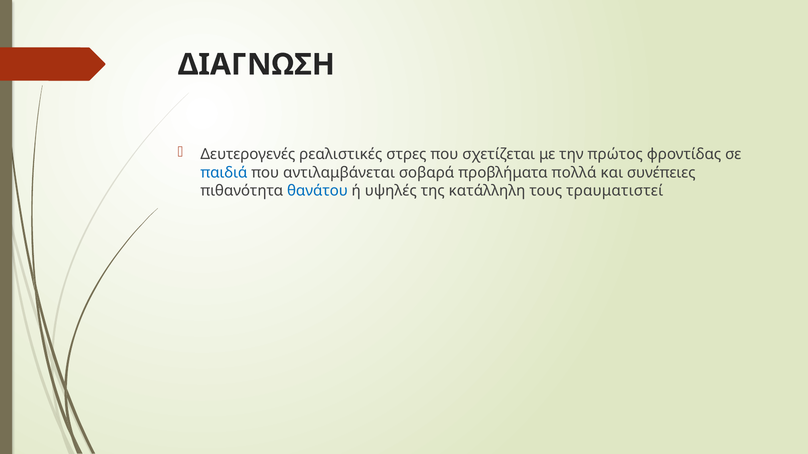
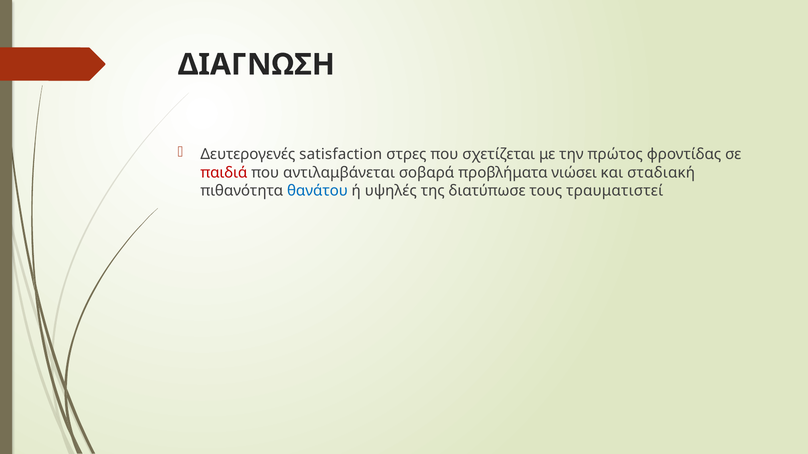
ρεαλιστικές: ρεαλιστικές -> satisfaction
παιδιά colour: blue -> red
πολλά: πολλά -> νιώσει
συνέπειες: συνέπειες -> σταδιακή
κατάλληλη: κατάλληλη -> διατύπωσε
